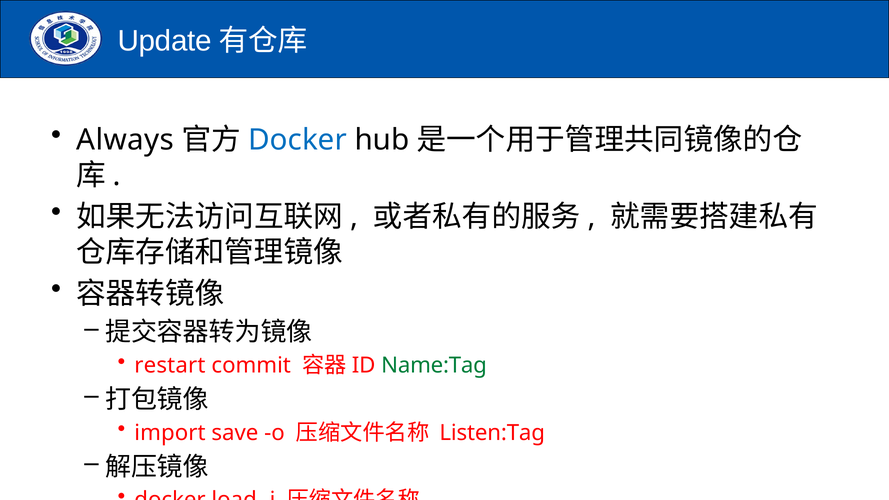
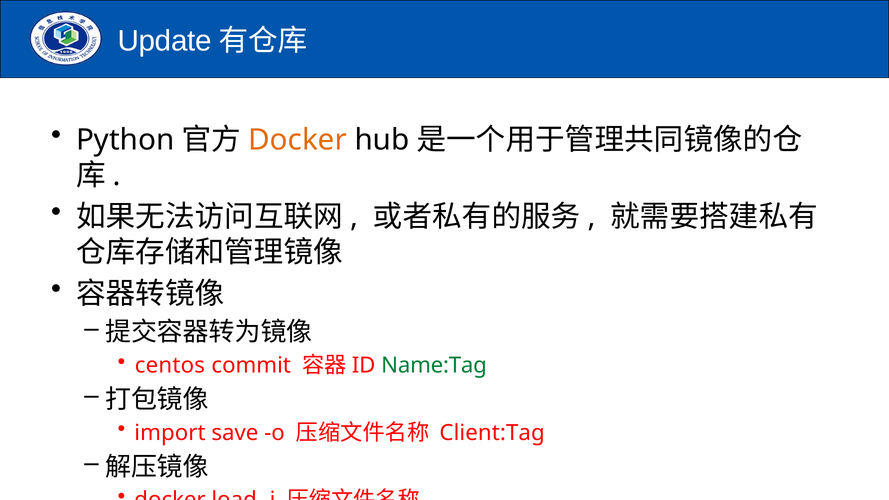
Always: Always -> Python
Docker at (298, 140) colour: blue -> orange
restart: restart -> centos
Listen:Tag: Listen:Tag -> Client:Tag
